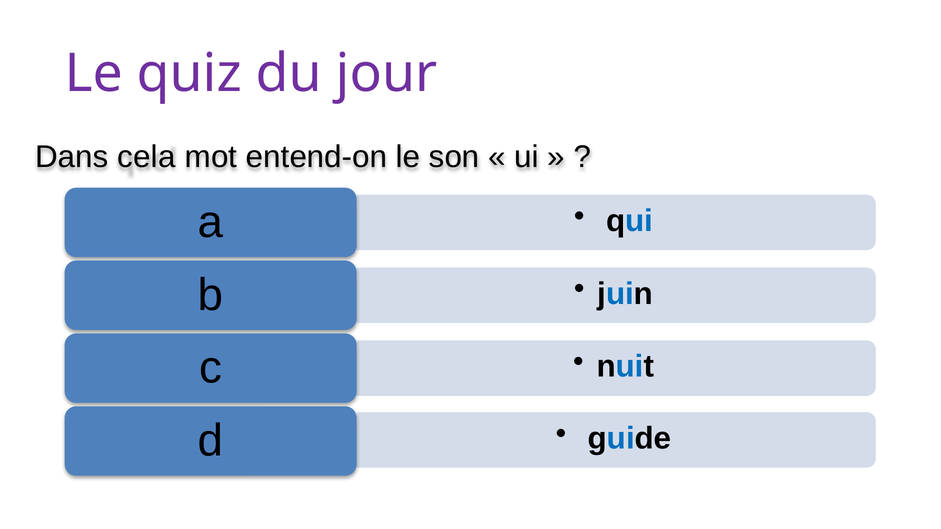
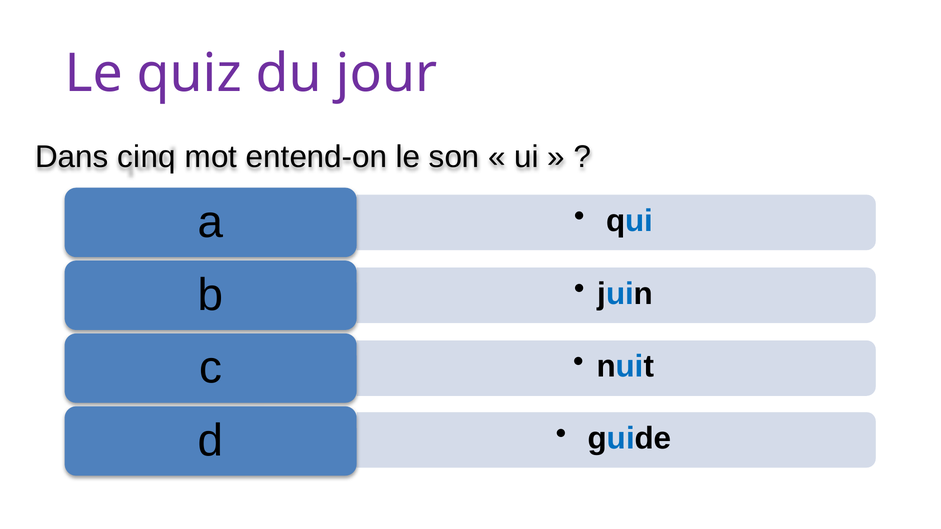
cela: cela -> cinq
